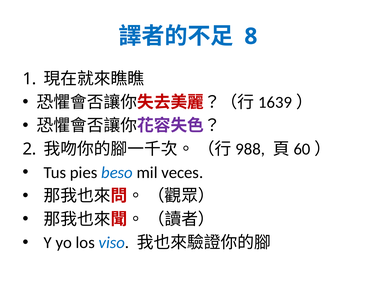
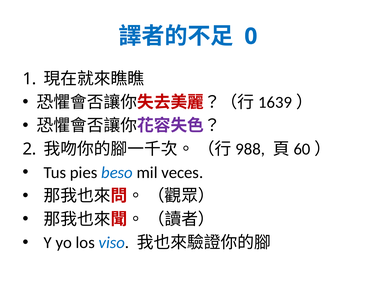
8: 8 -> 0
